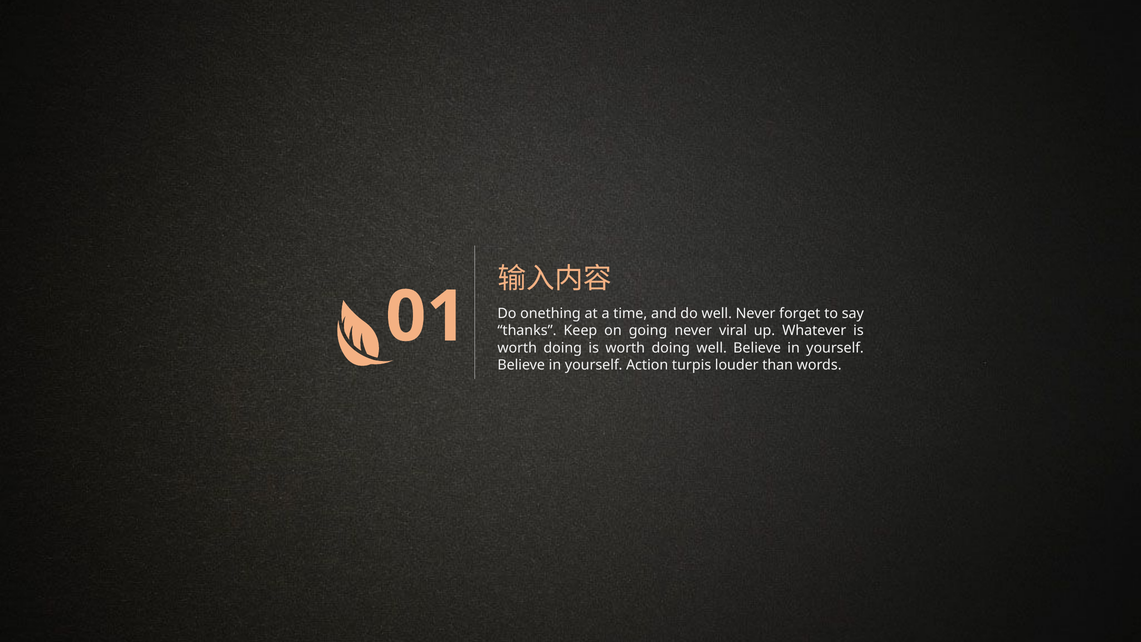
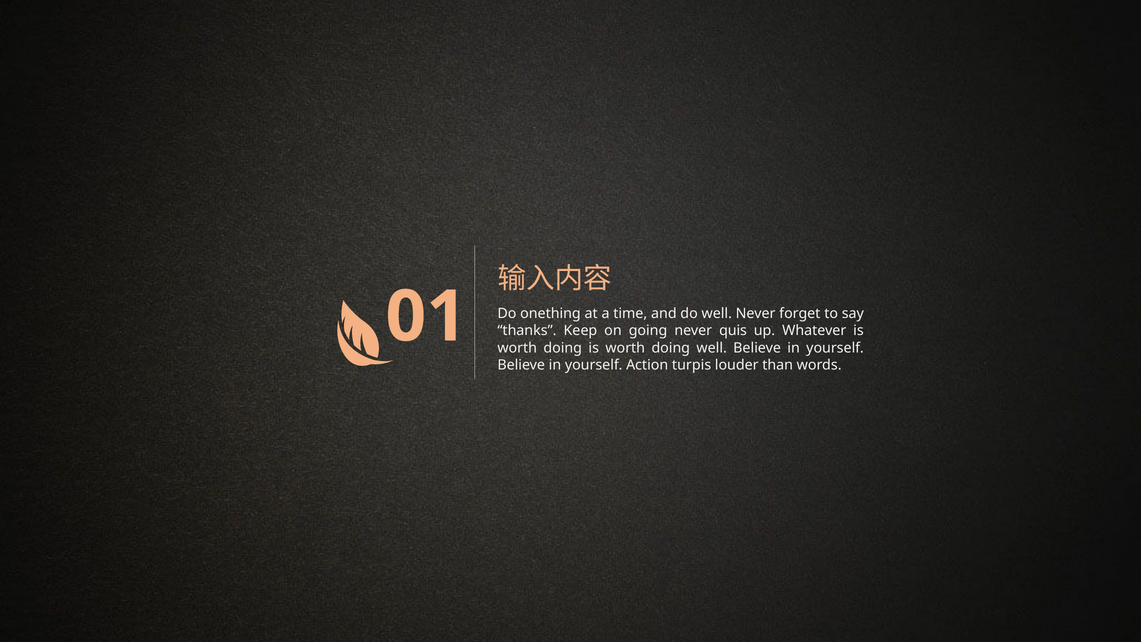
viral: viral -> quis
